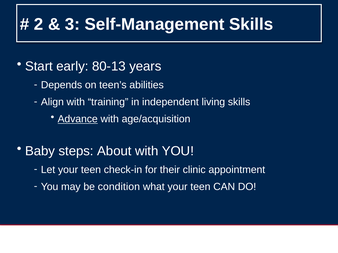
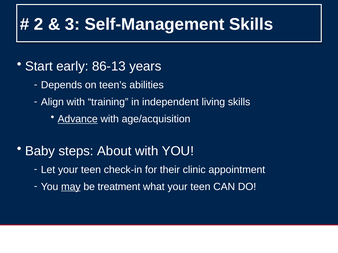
80-13: 80-13 -> 86-13
may underline: none -> present
condition: condition -> treatment
